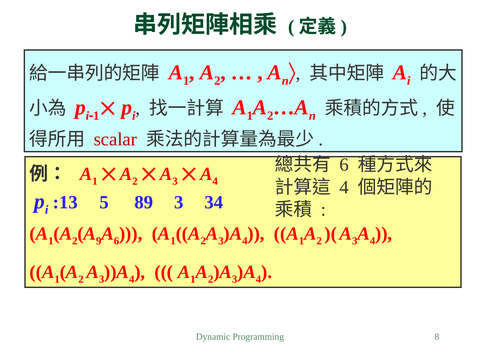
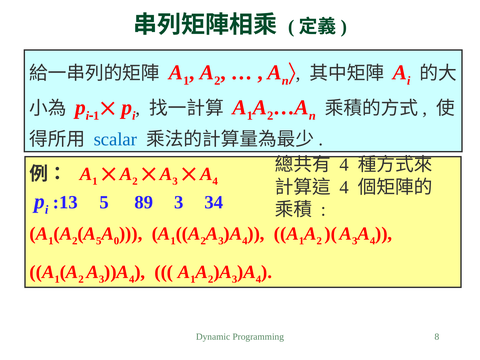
scalar colour: red -> blue
6 at (344, 165): 6 -> 4
9 at (99, 241): 9 -> 5
6 at (117, 241): 6 -> 0
